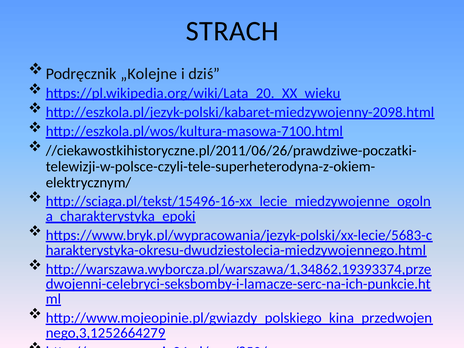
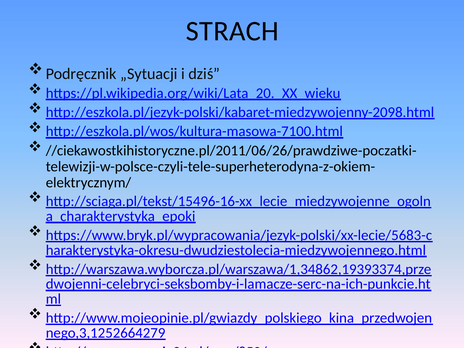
„Kolejne: „Kolejne -> „Sytuacji
